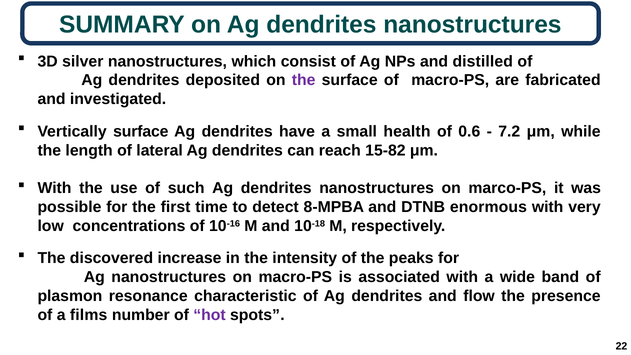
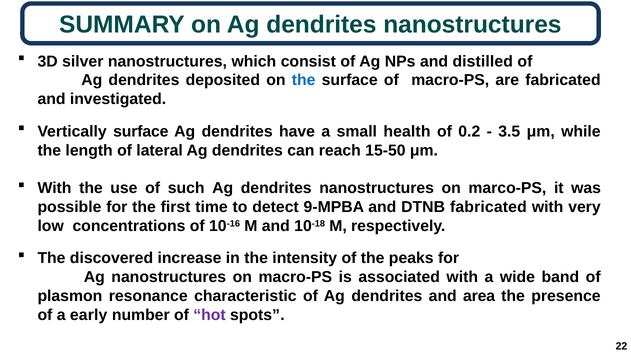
the at (304, 80) colour: purple -> blue
0.6: 0.6 -> 0.2
7.2: 7.2 -> 3.5
15-82: 15-82 -> 15-50
8-MPBA: 8-MPBA -> 9-MPBA
DTNB enormous: enormous -> fabricated
flow: flow -> area
films: films -> early
